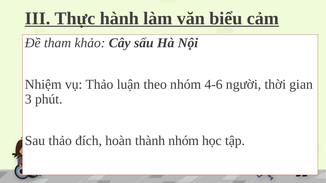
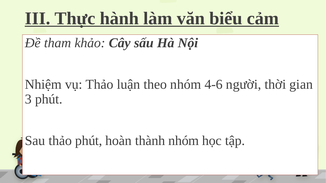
thảo đích: đích -> phút
